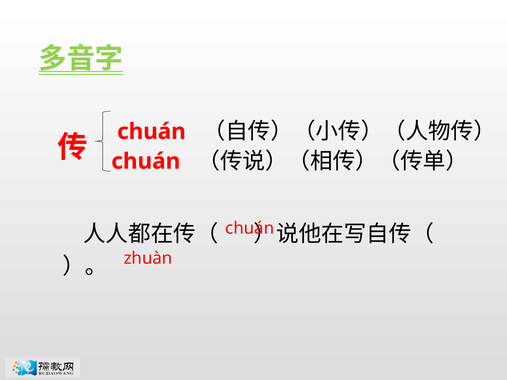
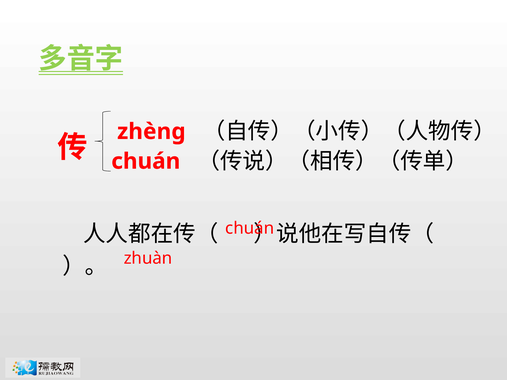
chuán at (151, 132): chuán -> zhènɡ
